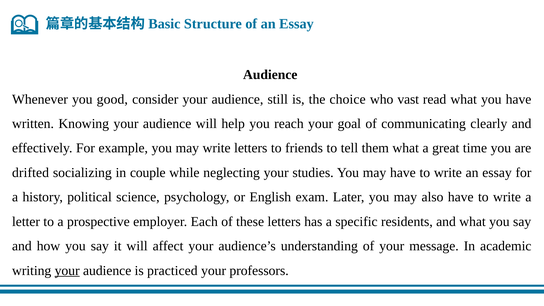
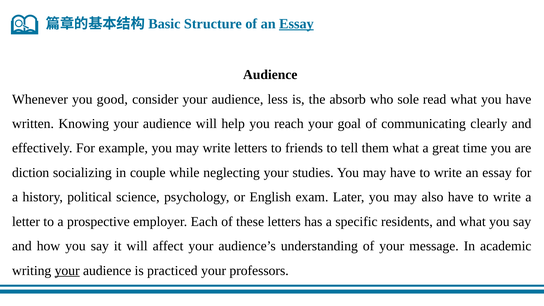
Essay at (296, 24) underline: none -> present
still: still -> less
choice: choice -> absorb
vast: vast -> sole
drifted: drifted -> diction
